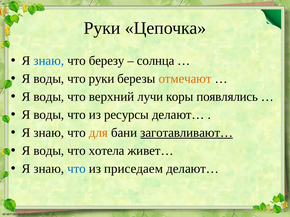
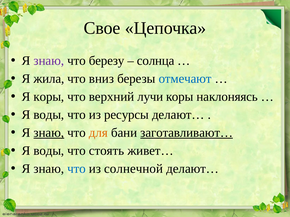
Руки at (102, 28): Руки -> Свое
знаю at (49, 61) colour: blue -> purple
воды at (49, 79): воды -> жила
что руки: руки -> вниз
отмечают colour: orange -> blue
воды at (49, 97): воды -> коры
появлялись: появлялись -> наклоняясь
знаю at (49, 133) underline: none -> present
хотела: хотела -> стоять
приседаем: приседаем -> солнечной
